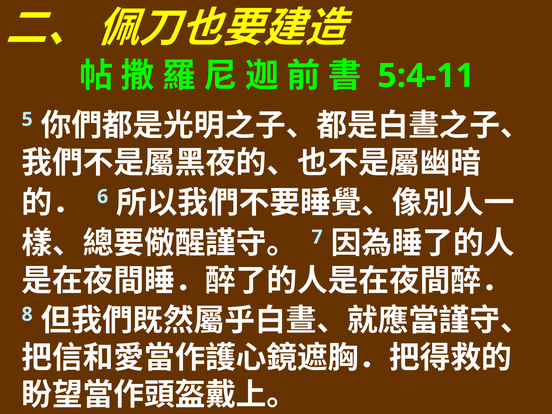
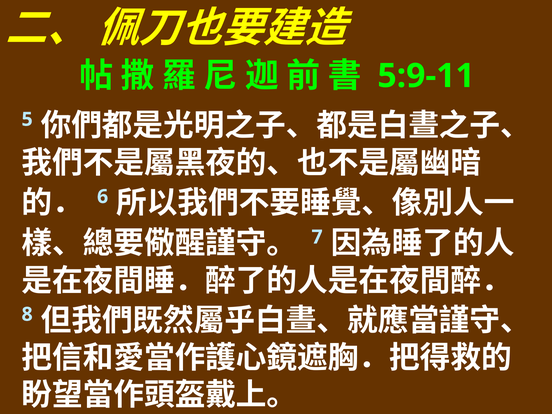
5:4-11: 5:4-11 -> 5:9-11
